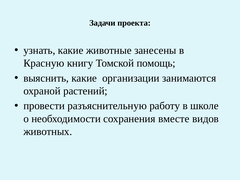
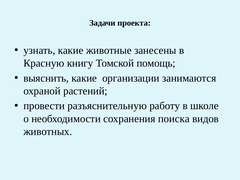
вместе: вместе -> поиска
